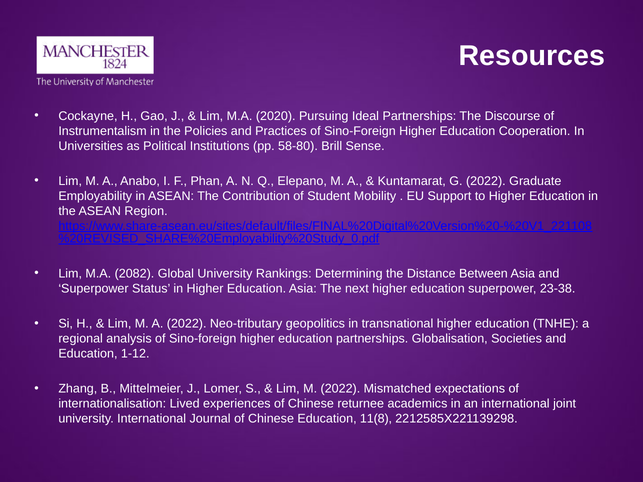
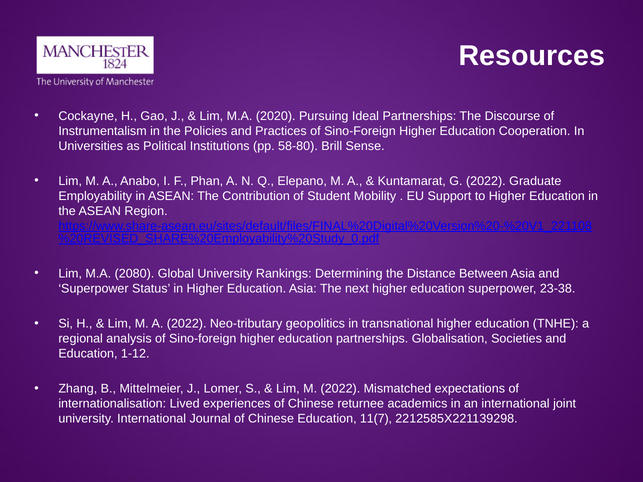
2082: 2082 -> 2080
11(8: 11(8 -> 11(7
